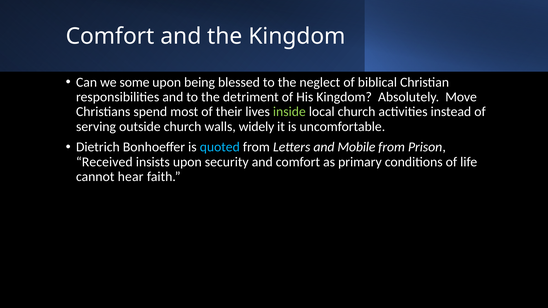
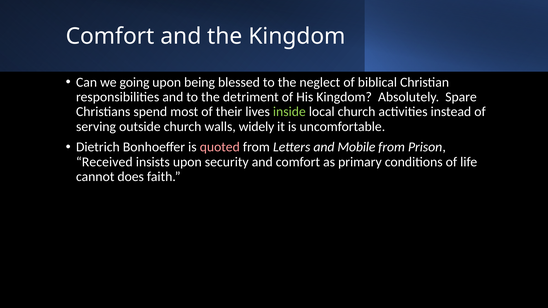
some: some -> going
Move: Move -> Spare
quoted colour: light blue -> pink
hear: hear -> does
